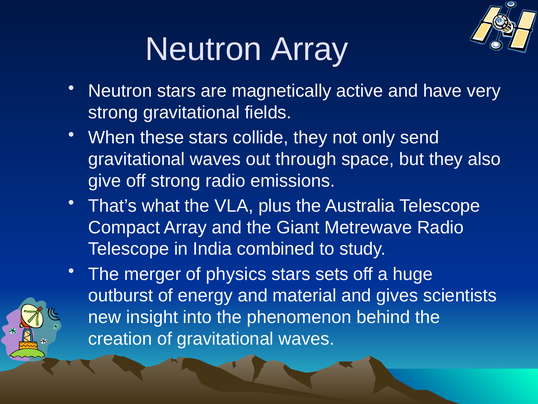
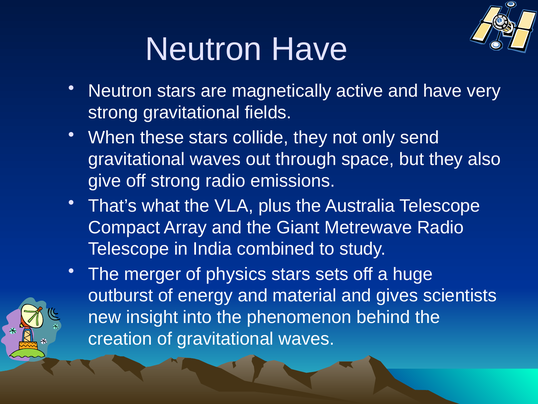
Neutron Array: Array -> Have
